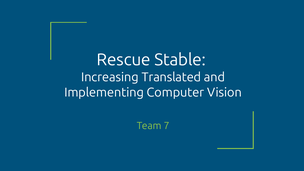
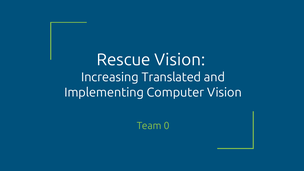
Rescue Stable: Stable -> Vision
7: 7 -> 0
